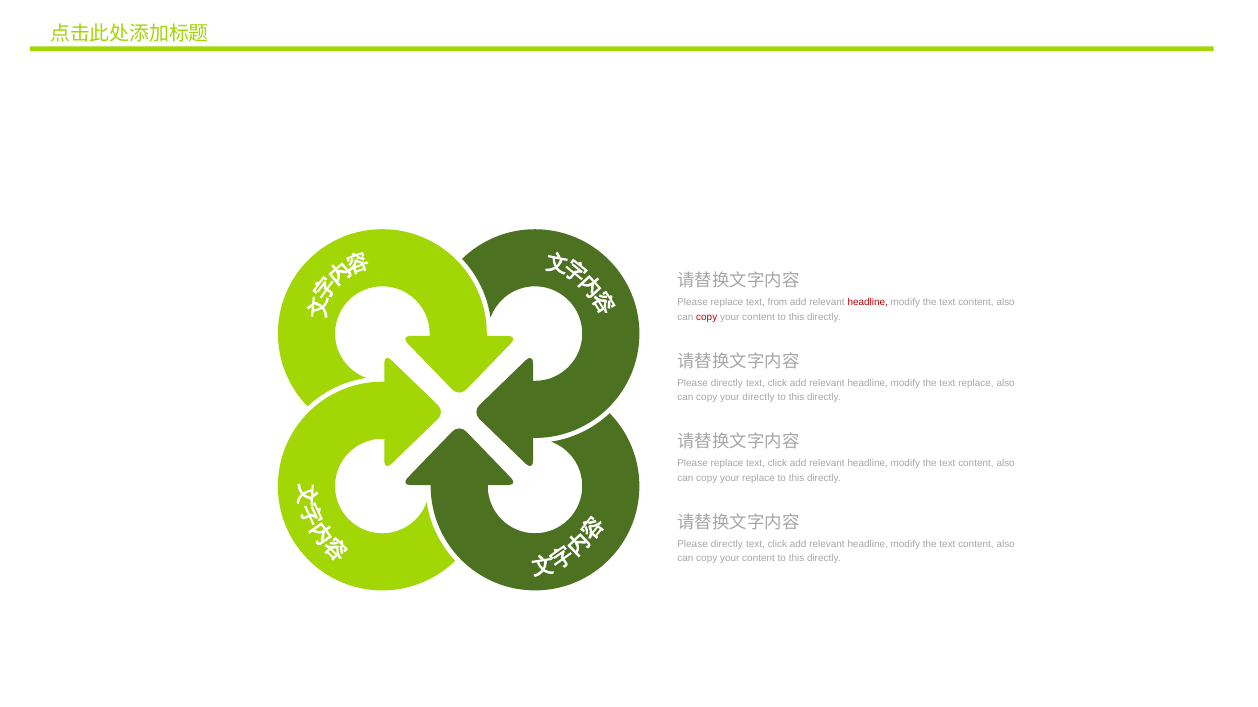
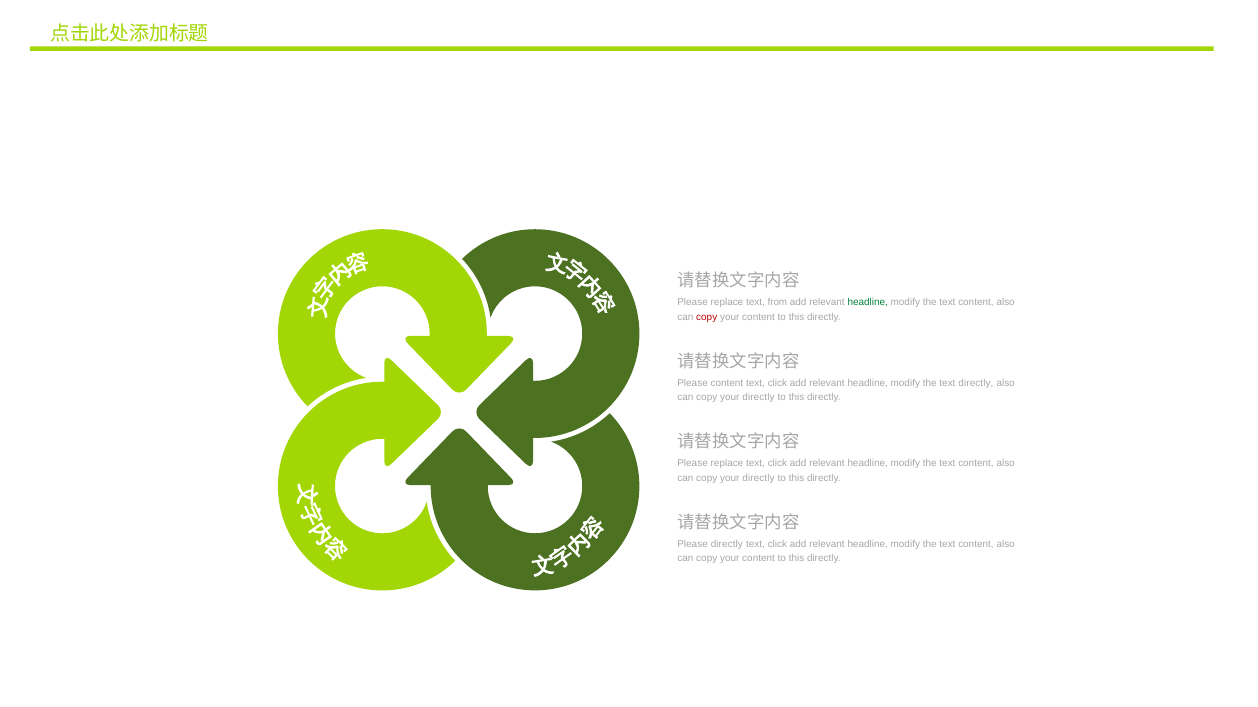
headline at (868, 303) colour: red -> green
directly at (727, 383): directly -> content
text replace: replace -> directly
replace at (759, 478): replace -> directly
